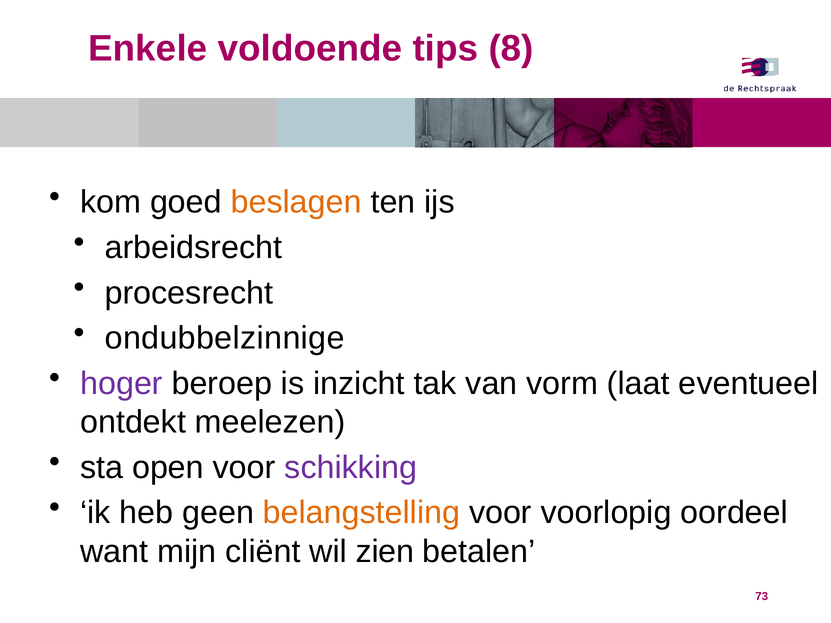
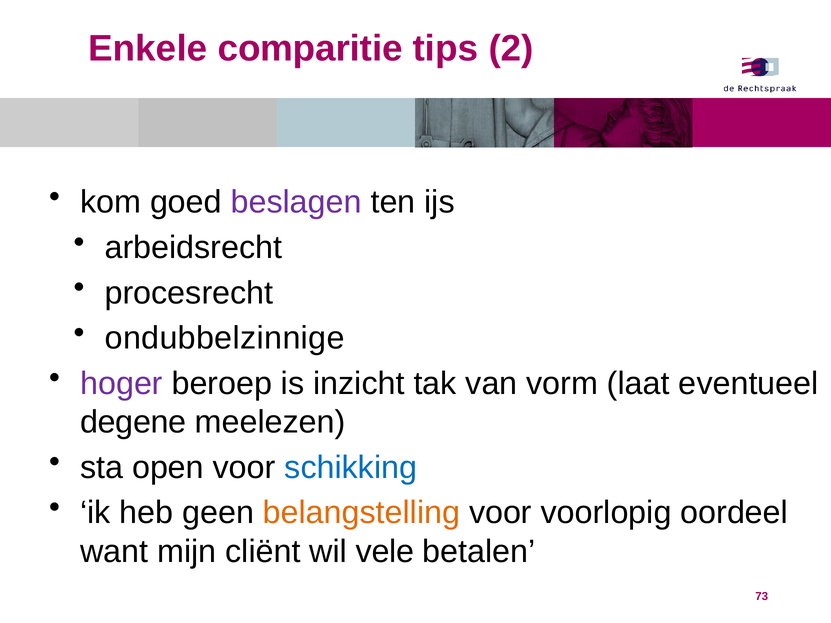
voldoende: voldoende -> comparitie
8: 8 -> 2
beslagen colour: orange -> purple
ontdekt: ontdekt -> degene
schikking colour: purple -> blue
zien: zien -> vele
